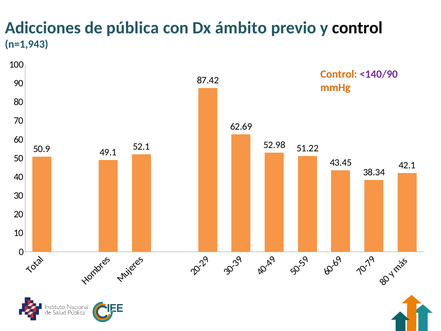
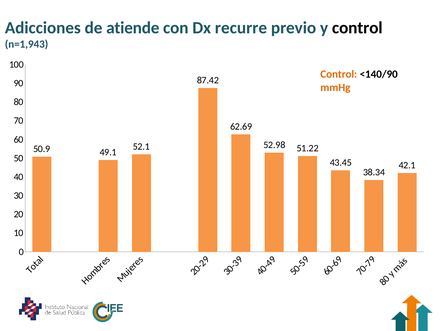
pública: pública -> atiende
ámbito: ámbito -> recurre
<140/90 colour: purple -> black
